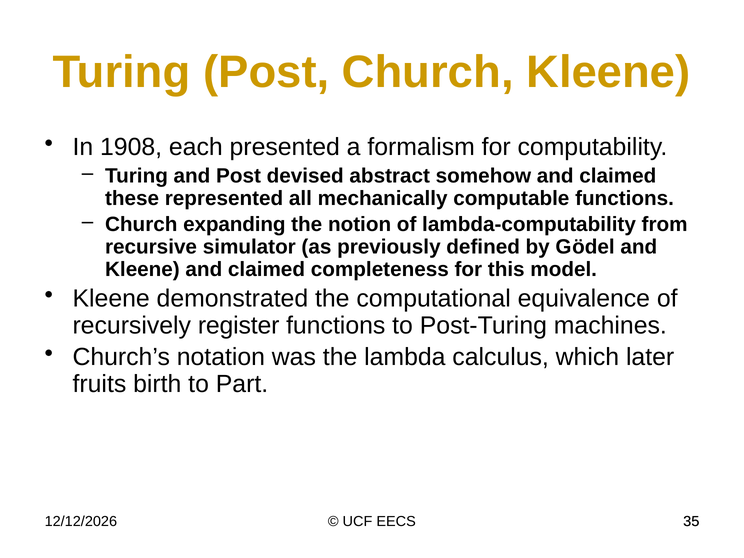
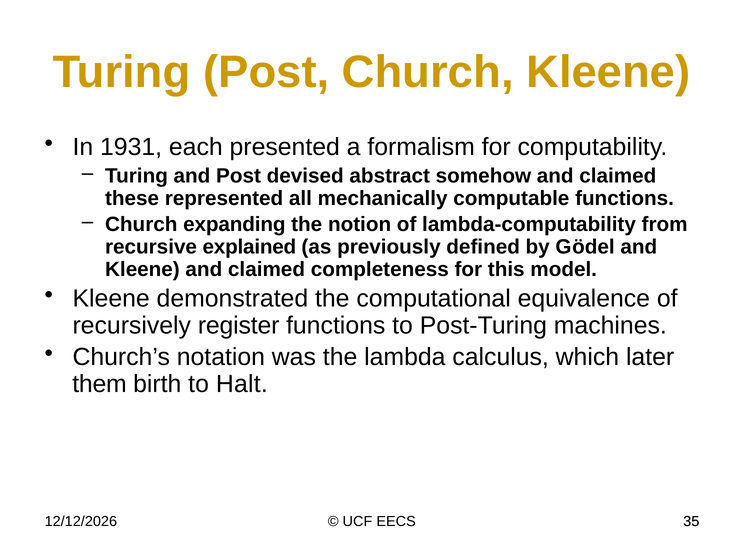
1908: 1908 -> 1931
simulator: simulator -> explained
fruits: fruits -> them
Part: Part -> Halt
